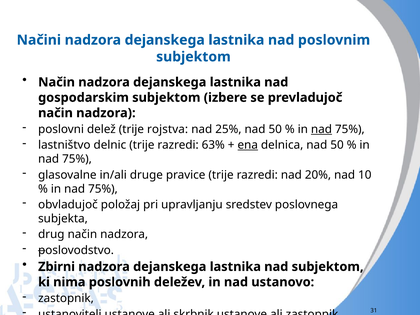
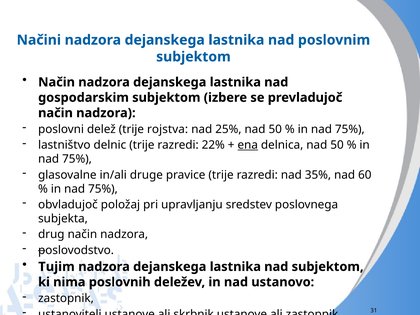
nad at (321, 129) underline: present -> none
63%: 63% -> 22%
20%: 20% -> 35%
10: 10 -> 60
Zbirni: Zbirni -> Tujim
